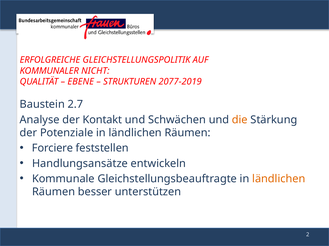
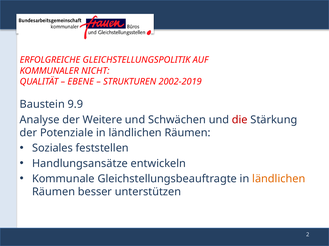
2077-2019: 2077-2019 -> 2002-2019
2.7: 2.7 -> 9.9
Kontakt: Kontakt -> Weitere
die colour: orange -> red
Forciere: Forciere -> Soziales
